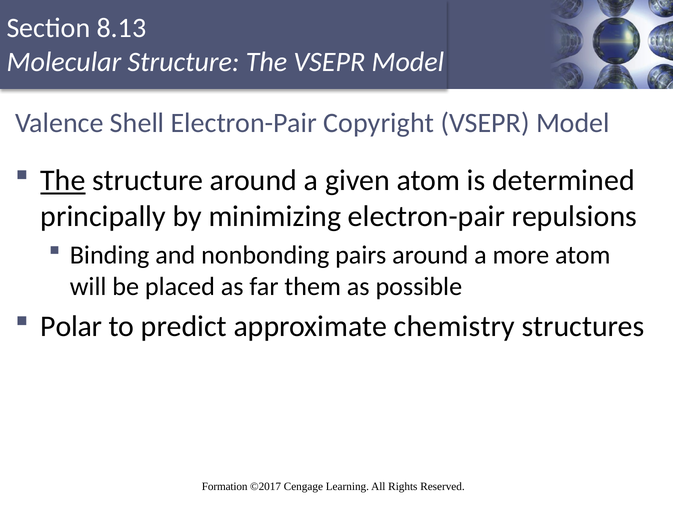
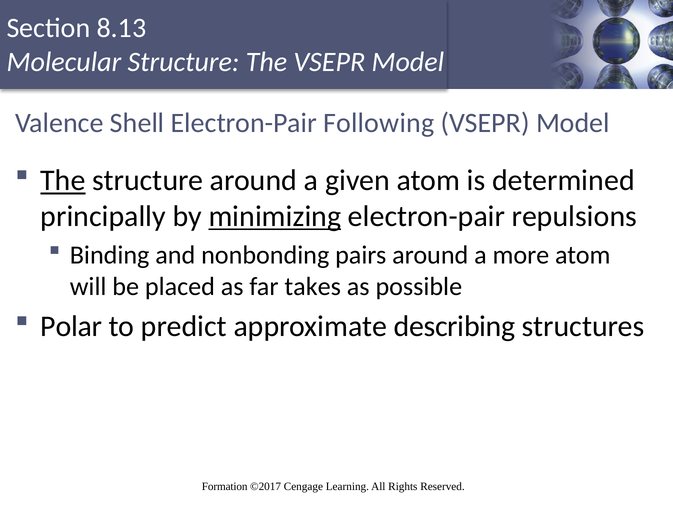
Electron-Pair Copyright: Copyright -> Following
minimizing underline: none -> present
them: them -> takes
chemistry: chemistry -> describing
